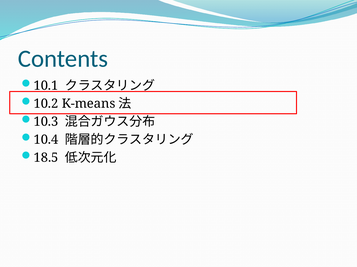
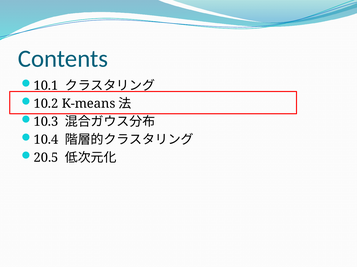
18.5: 18.5 -> 20.5
